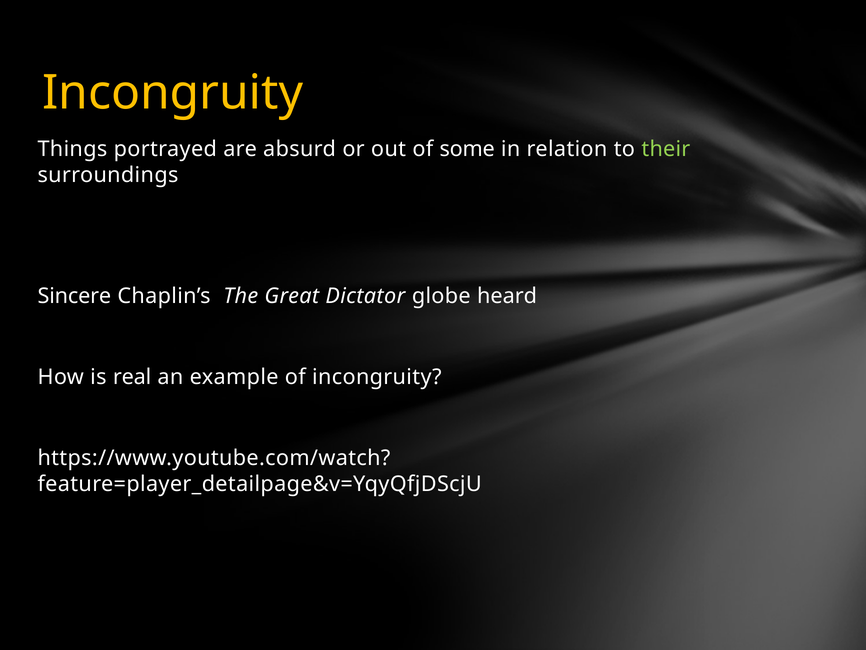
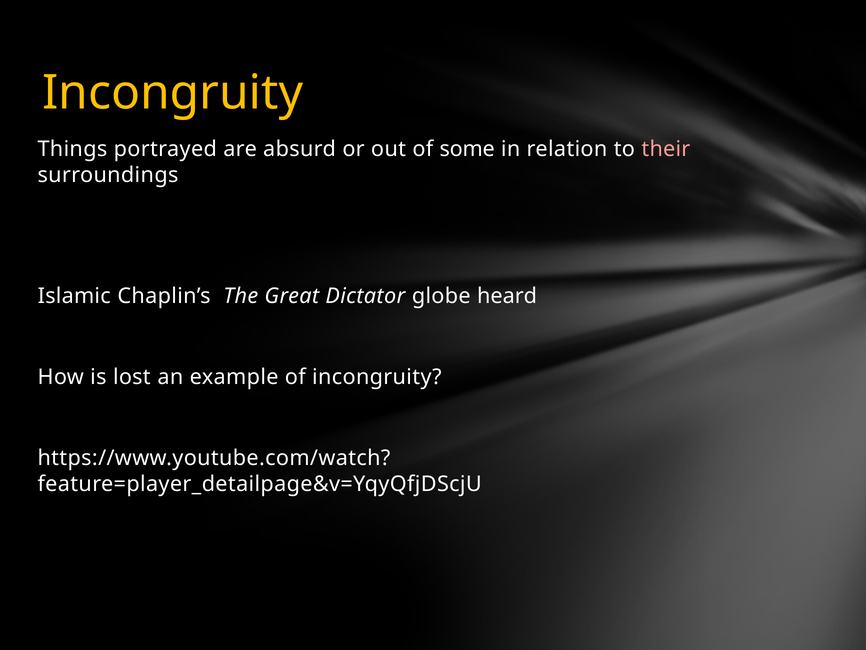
their colour: light green -> pink
Sincere: Sincere -> Islamic
real: real -> lost
